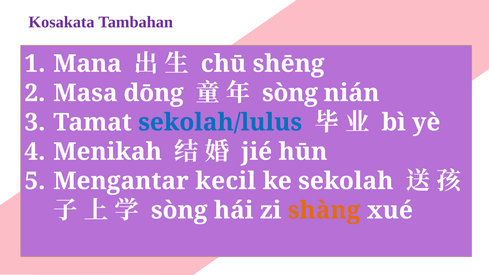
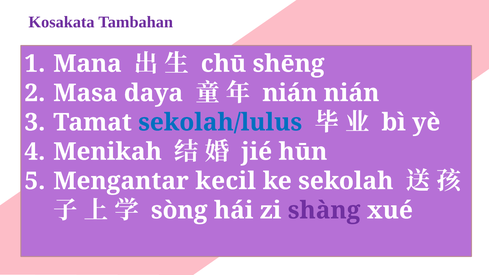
dōng: dōng -> daya
sòng at (290, 93): sòng -> nián
shàng colour: orange -> purple
